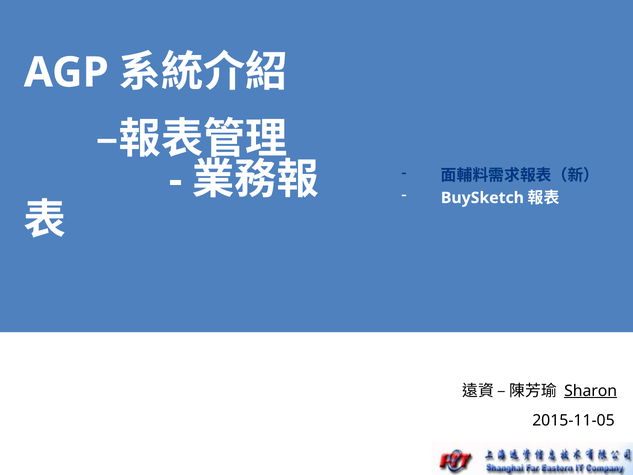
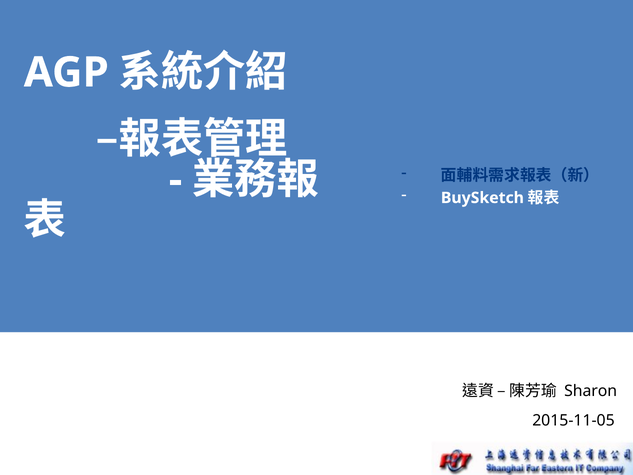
Sharon underline: present -> none
